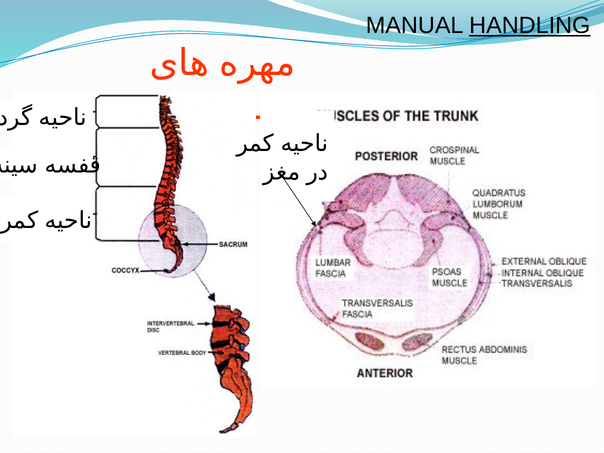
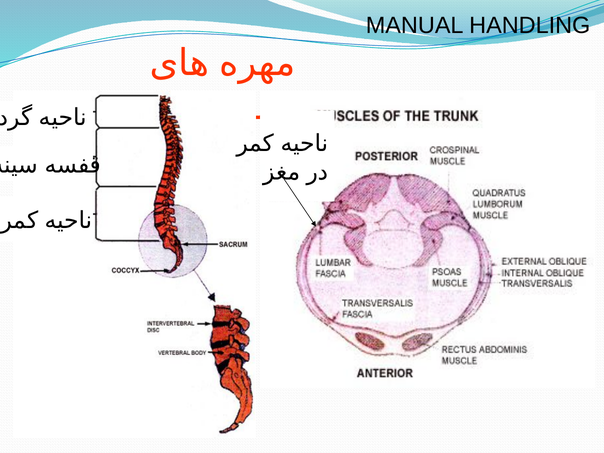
HANDLING underline: present -> none
